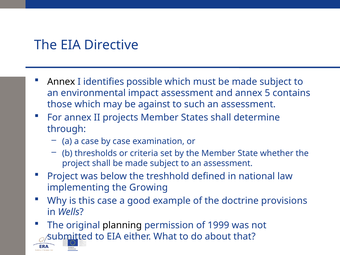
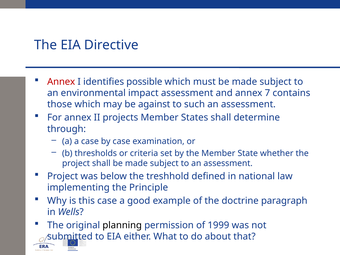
Annex at (61, 82) colour: black -> red
5: 5 -> 7
Growing: Growing -> Principle
provisions: provisions -> paragraph
